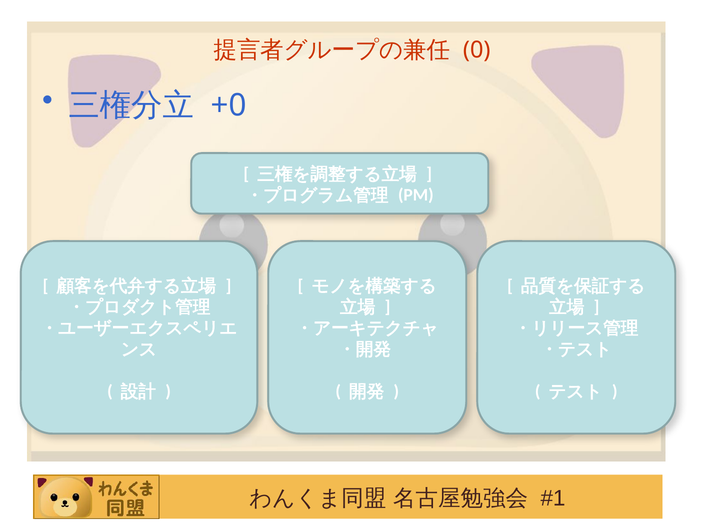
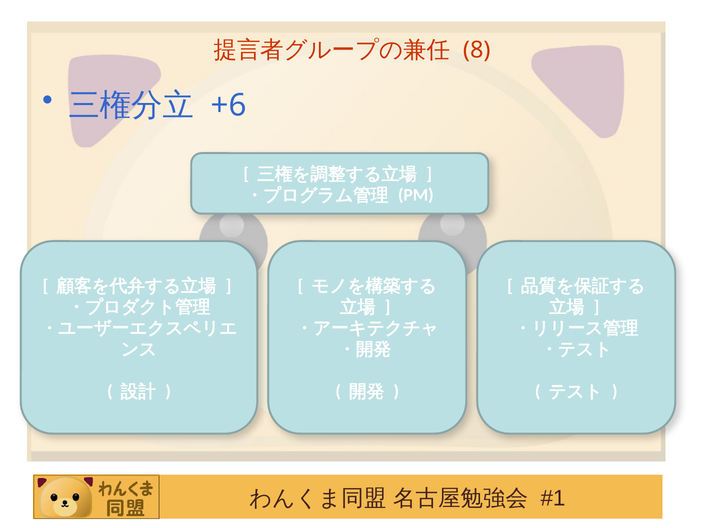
0: 0 -> 8
+0: +0 -> +6
